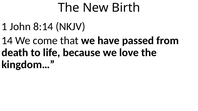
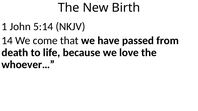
8:14: 8:14 -> 5:14
kingdom…: kingdom… -> whoever…
